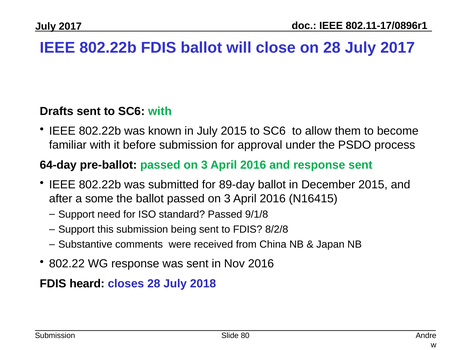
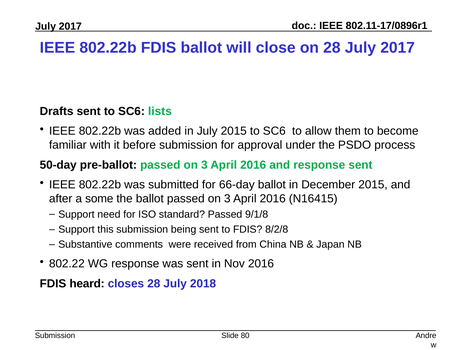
SC6 with: with -> lists
known: known -> added
64-day: 64-day -> 50-day
89-day: 89-day -> 66-day
